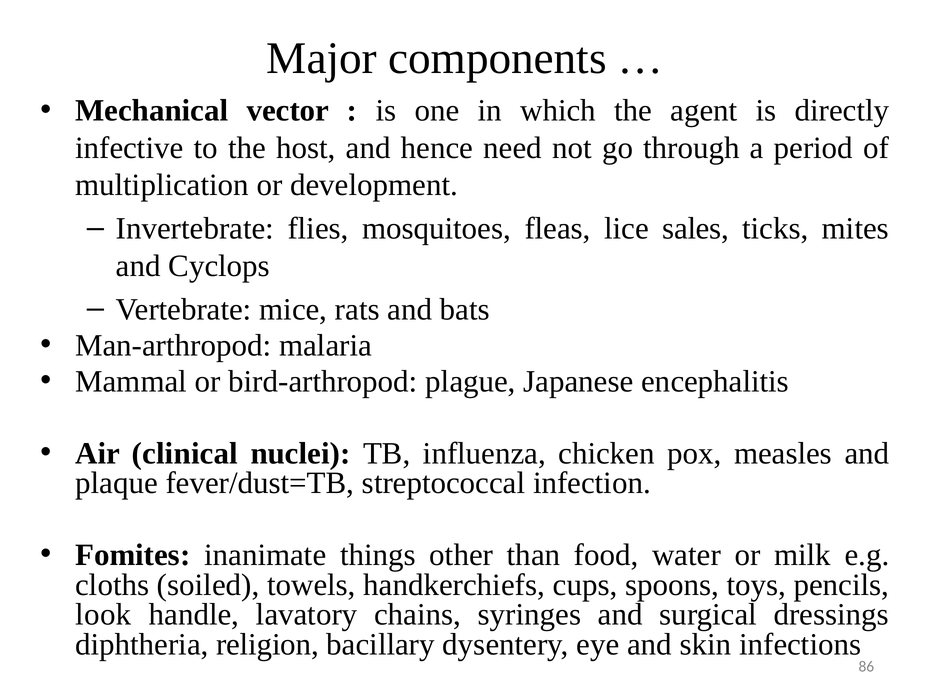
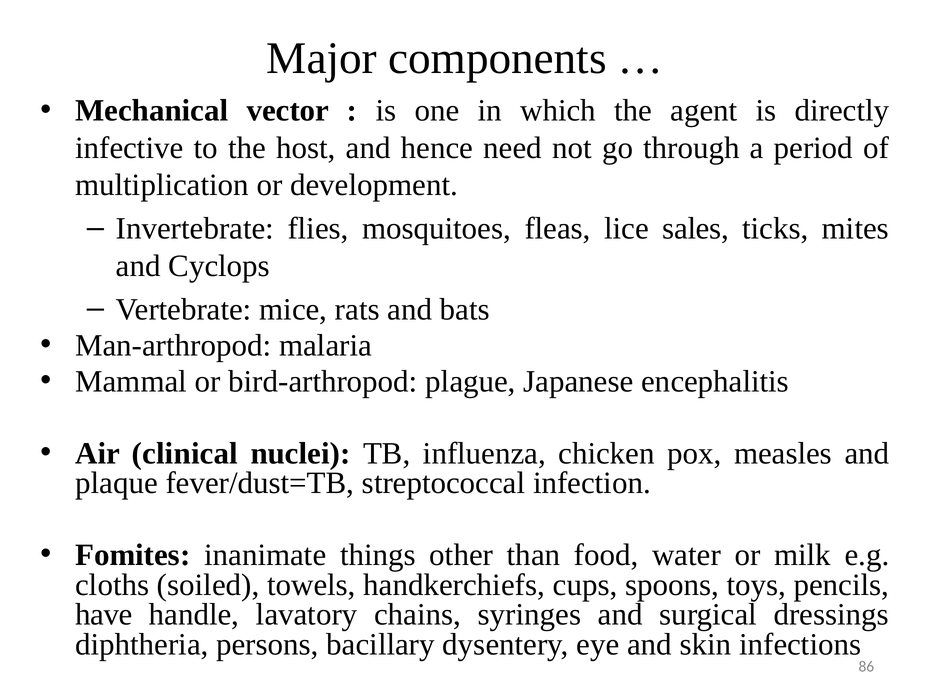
look: look -> have
religion: religion -> persons
